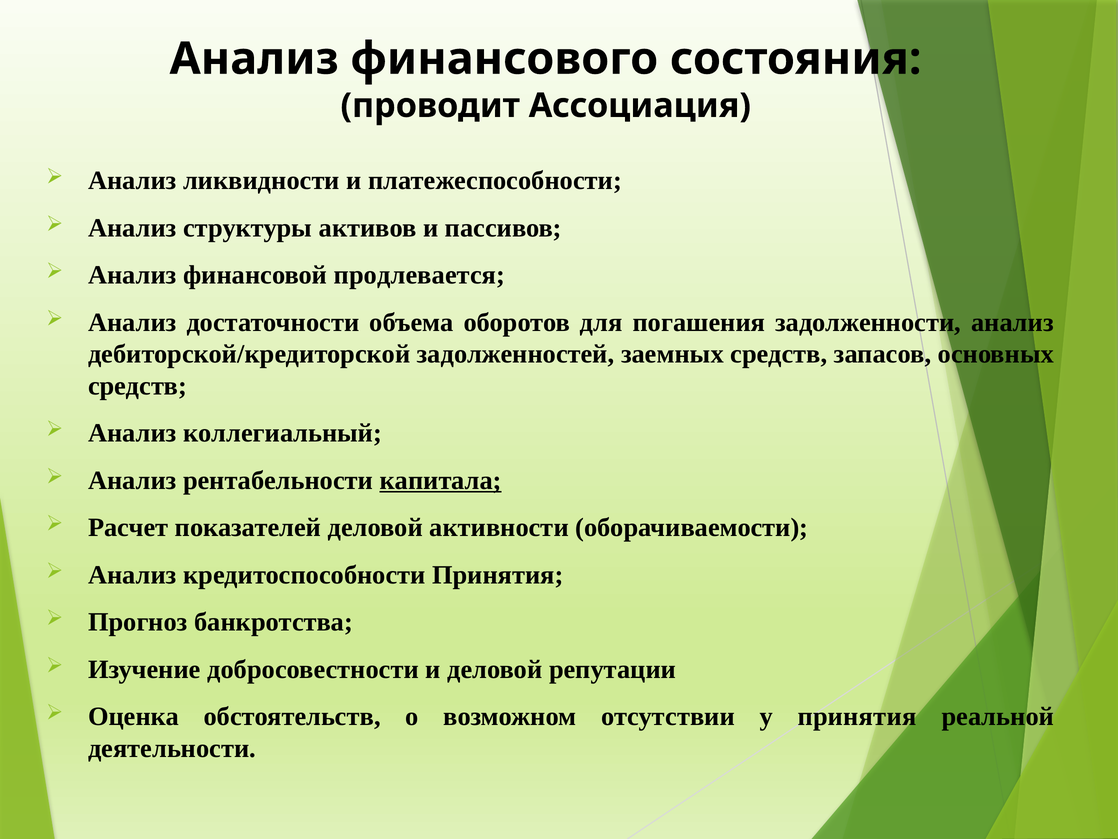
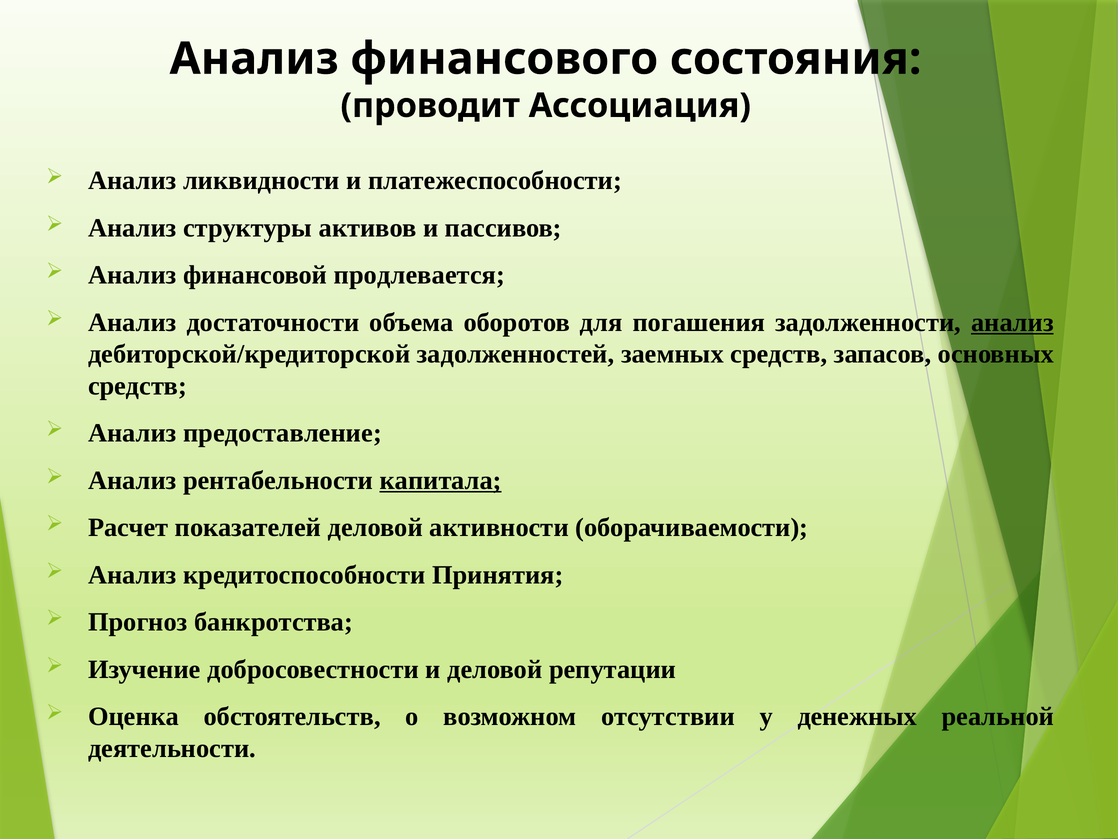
анализ at (1012, 322) underline: none -> present
коллегиальный: коллегиальный -> предоставление
у принятия: принятия -> денежных
